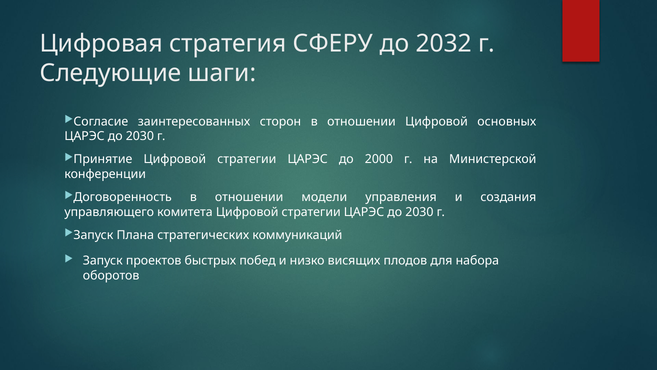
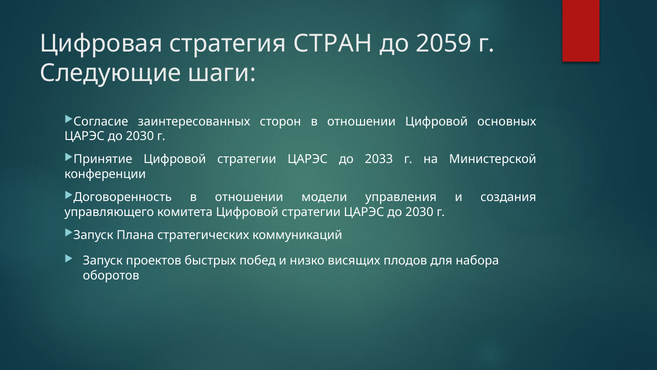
СФЕРУ: СФЕРУ -> СТРАН
2032: 2032 -> 2059
2000: 2000 -> 2033
